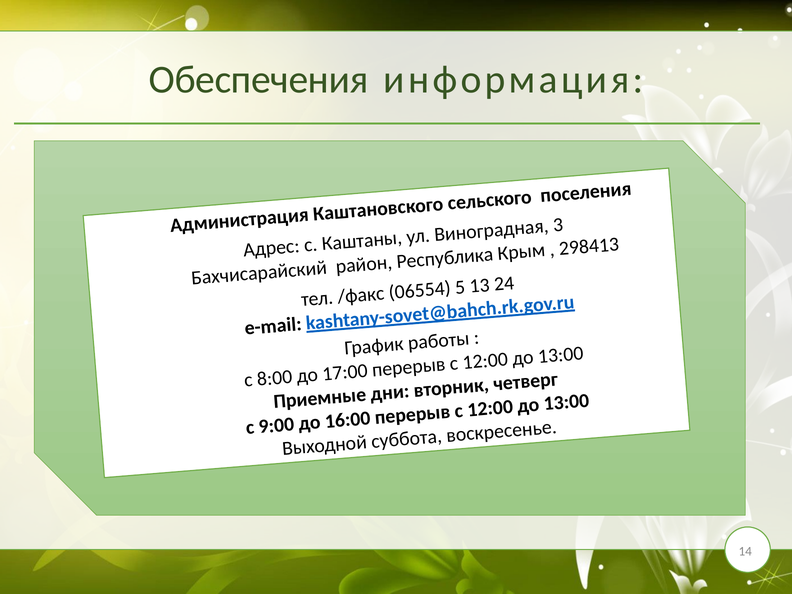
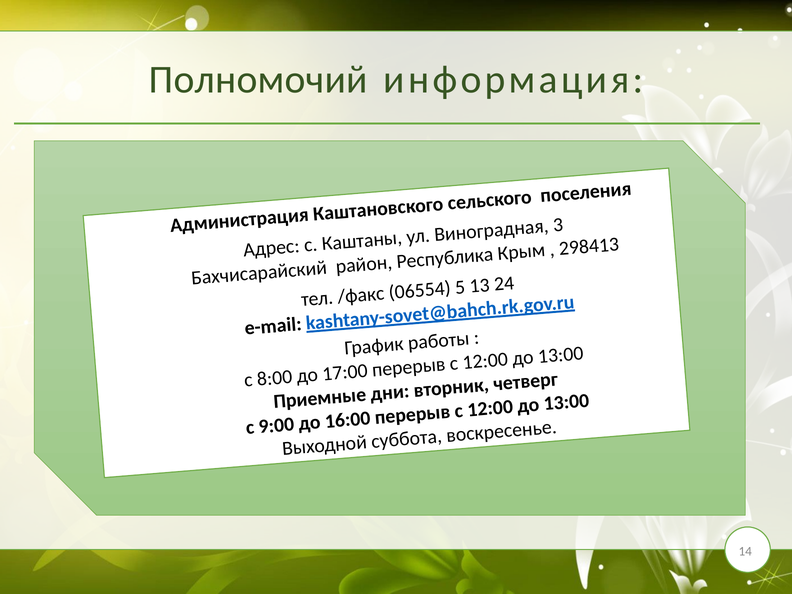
Обеспечения: Обеспечения -> Полномочий
